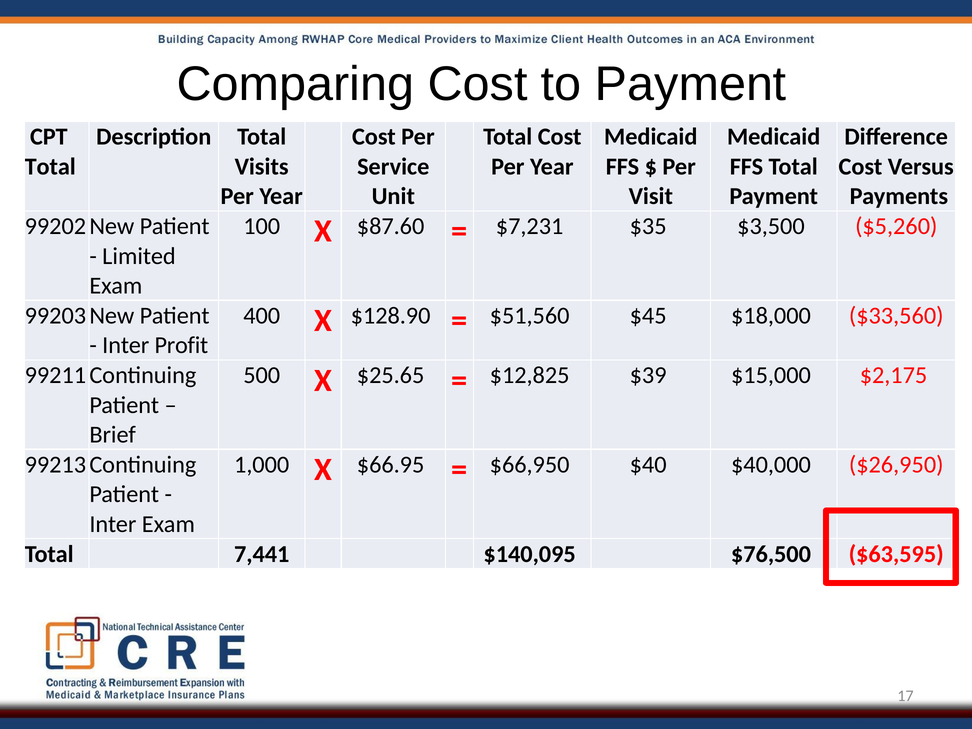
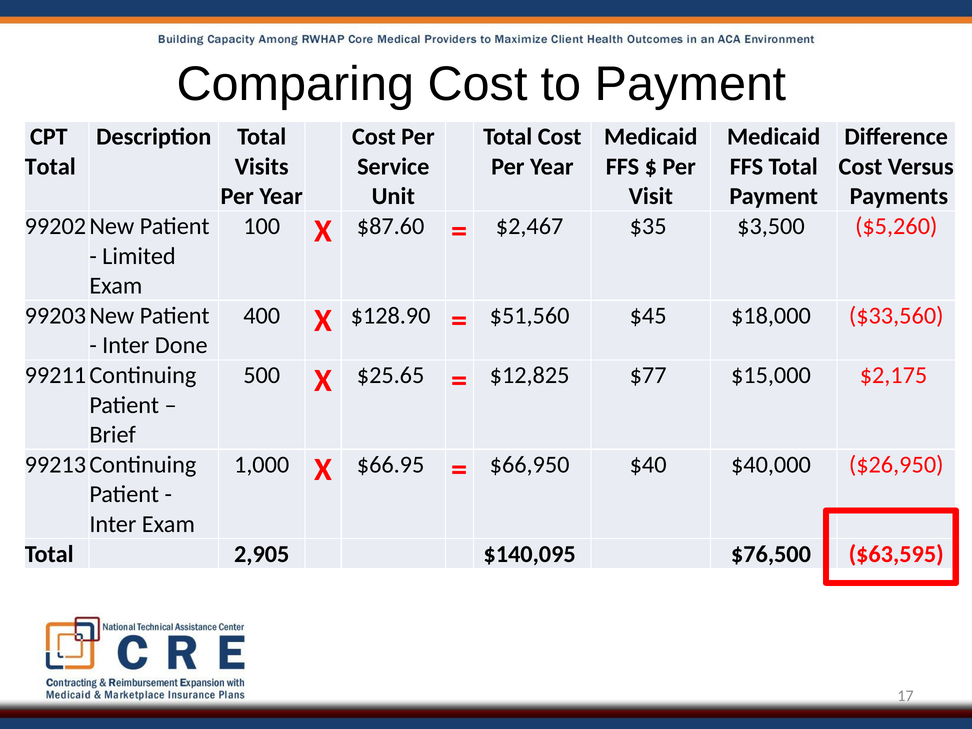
$7,231: $7,231 -> $2,467
Profit: Profit -> Done
$39: $39 -> $77
7,441: 7,441 -> 2,905
